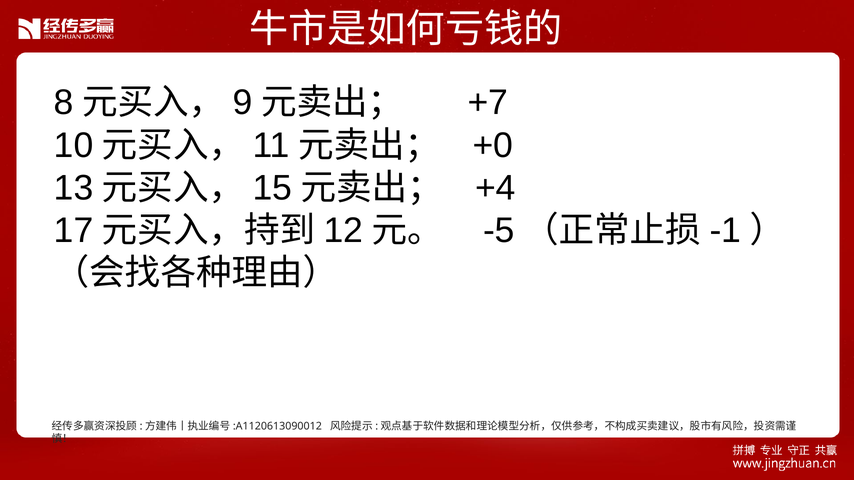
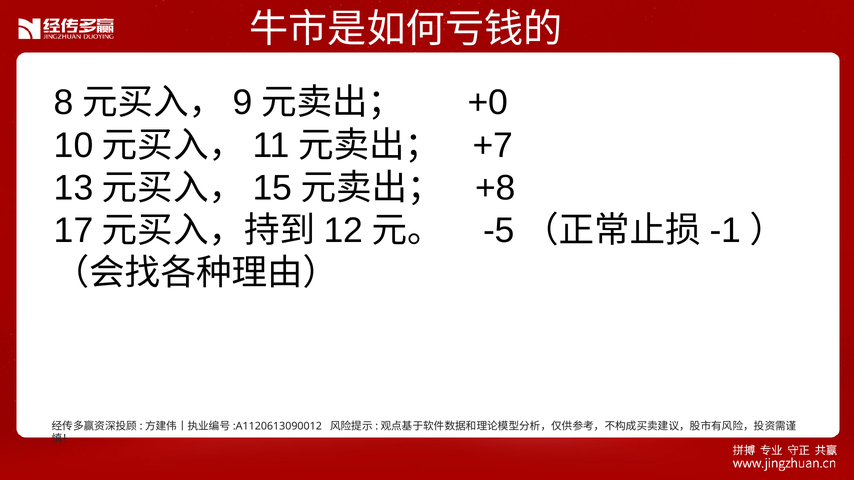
+7: +7 -> +0
+0: +0 -> +7
+4: +4 -> +8
